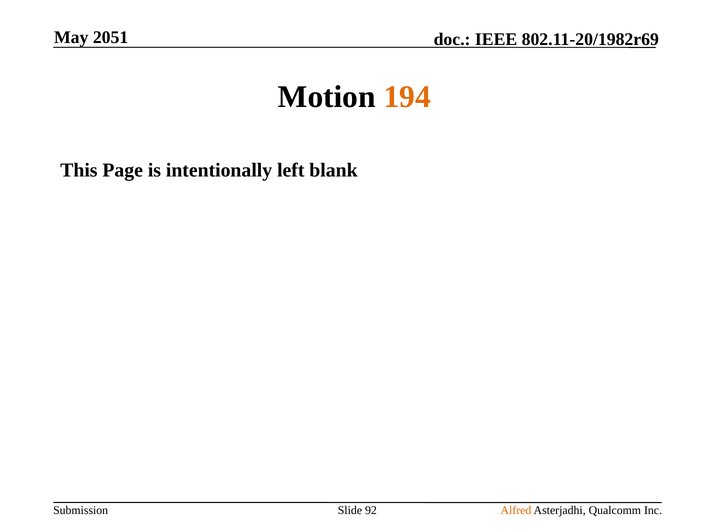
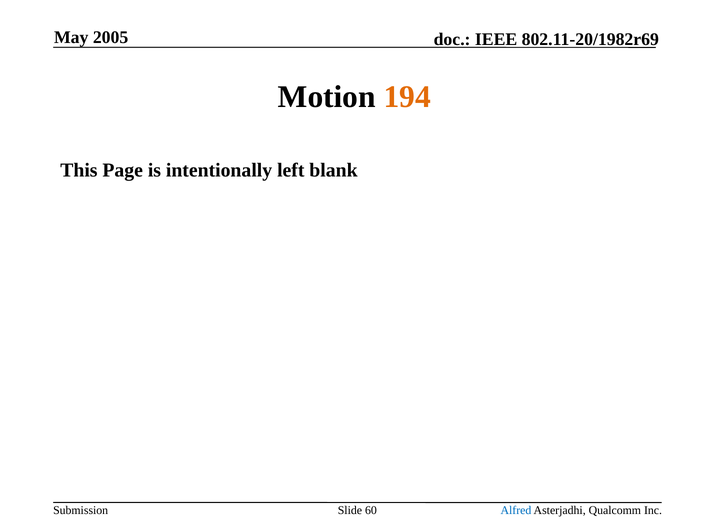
2051: 2051 -> 2005
92: 92 -> 60
Alfred colour: orange -> blue
